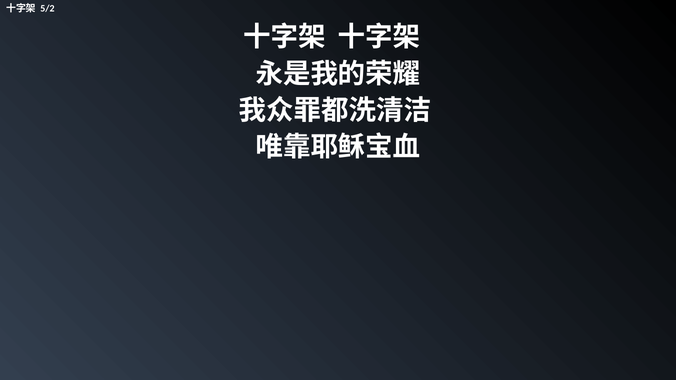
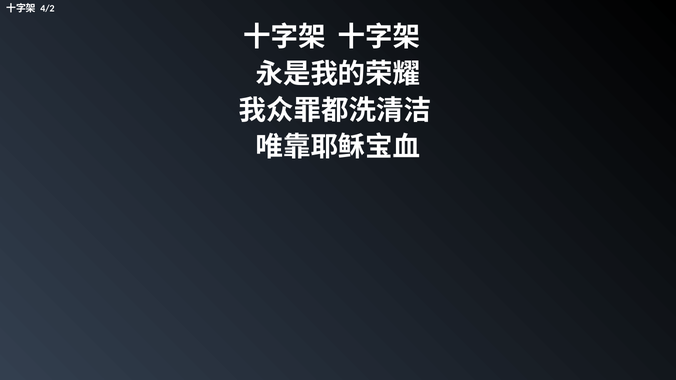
5/2: 5/2 -> 4/2
